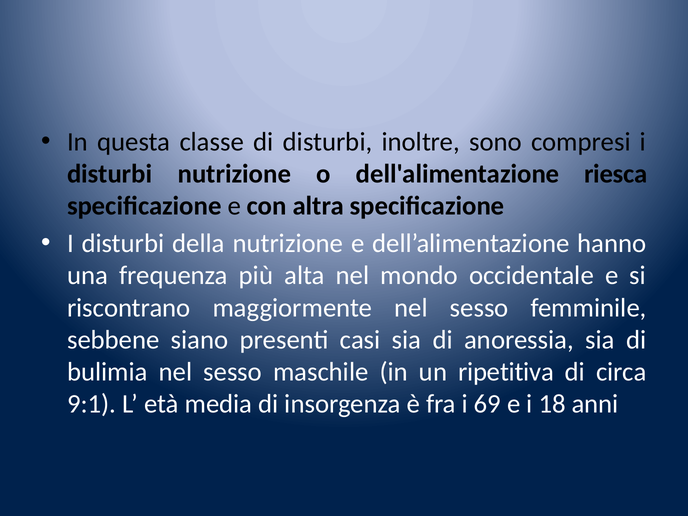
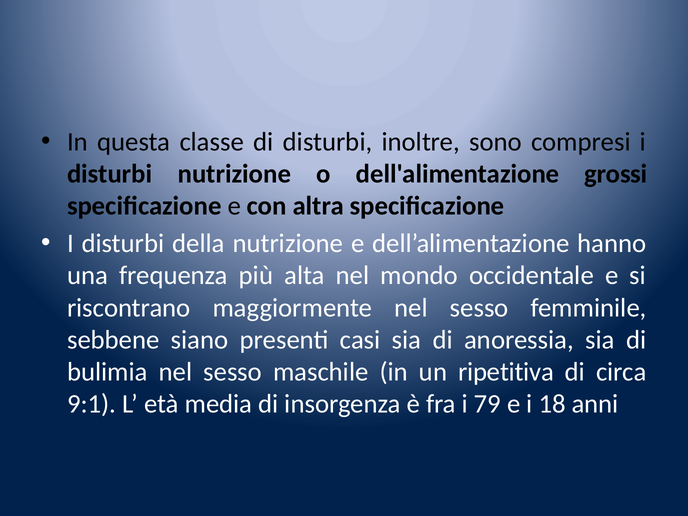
riesca: riesca -> grossi
69: 69 -> 79
